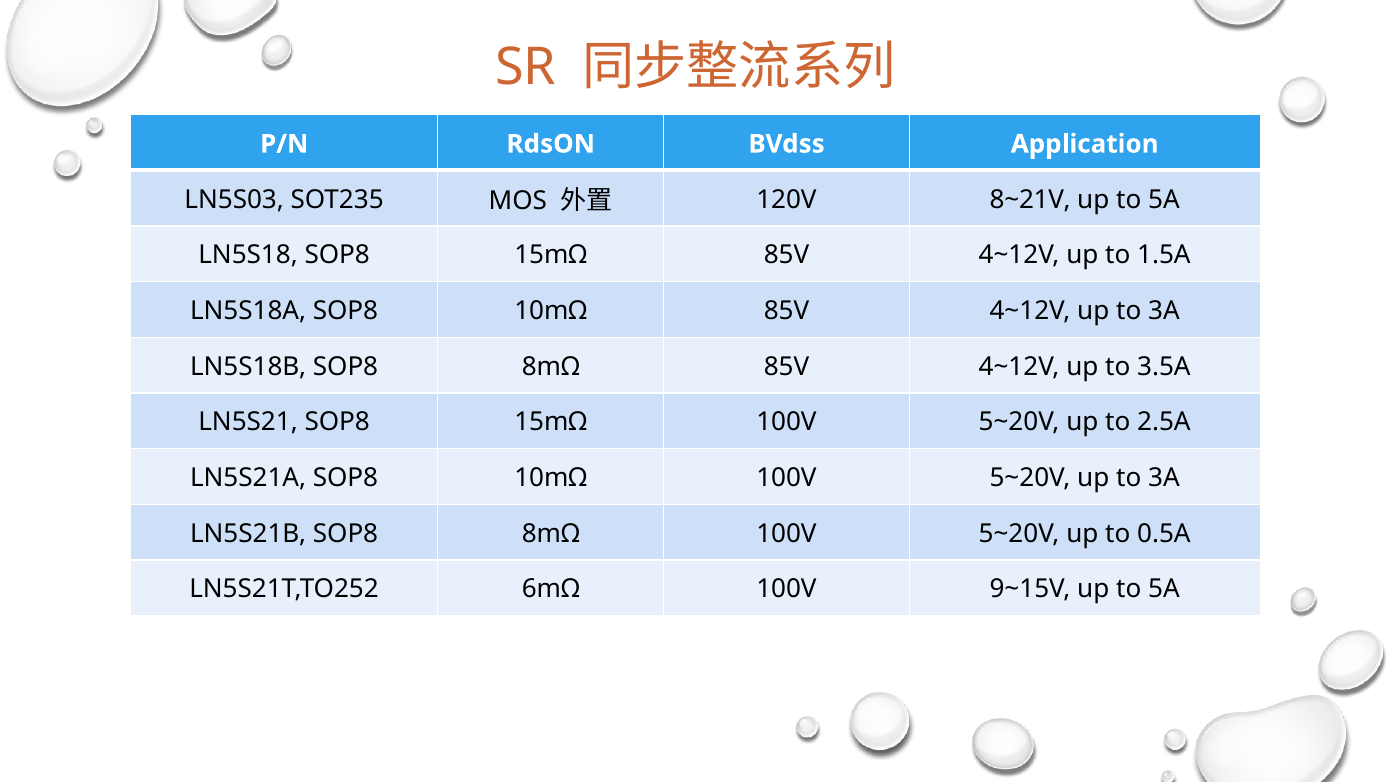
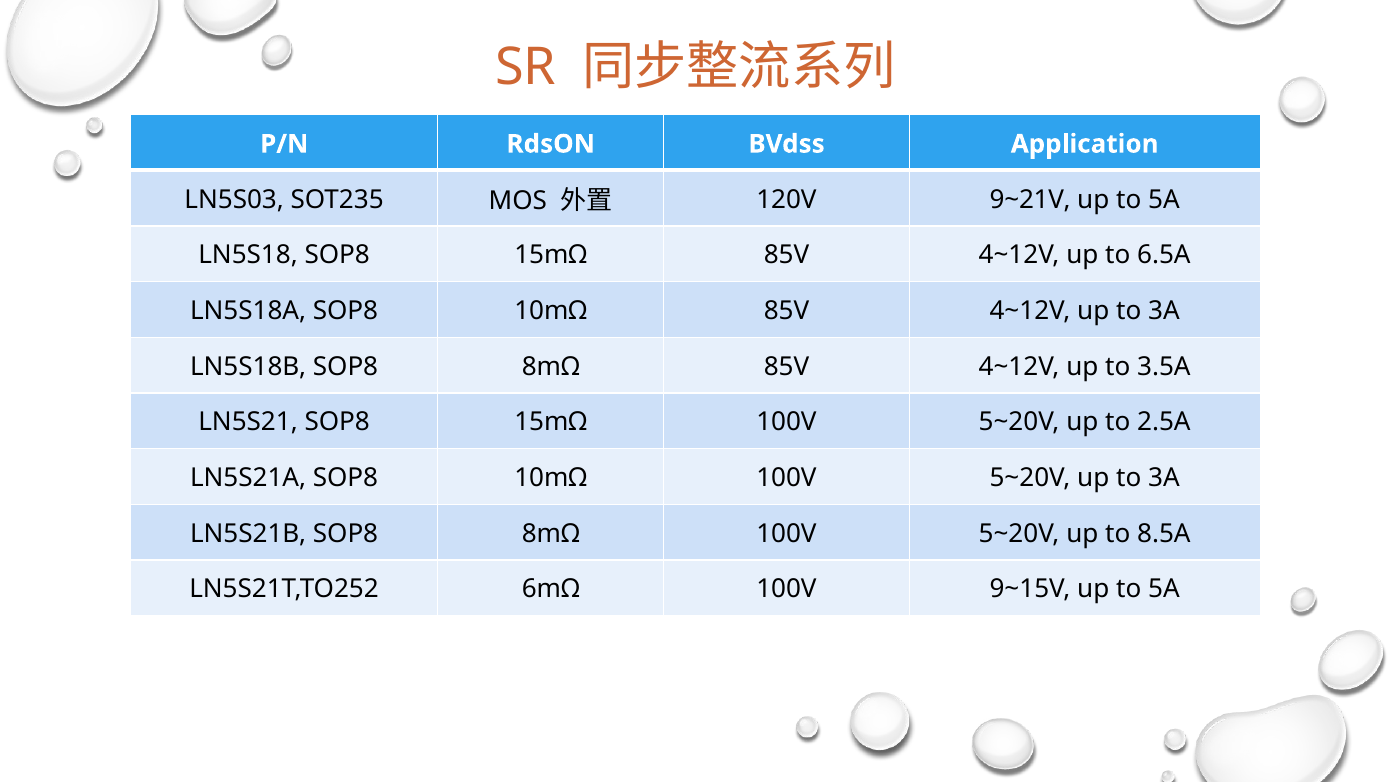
8~21V: 8~21V -> 9~21V
1.5A: 1.5A -> 6.5A
0.5A: 0.5A -> 8.5A
